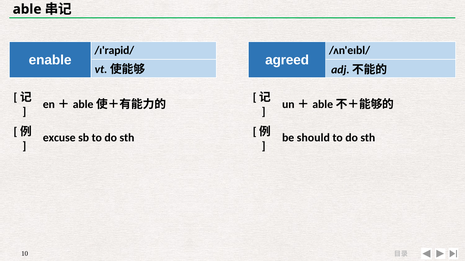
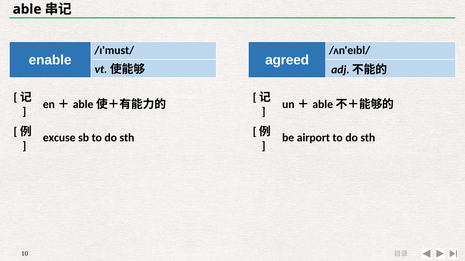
/ɪ'rapid/: /ɪ'rapid/ -> /ɪ'must/
should: should -> airport
